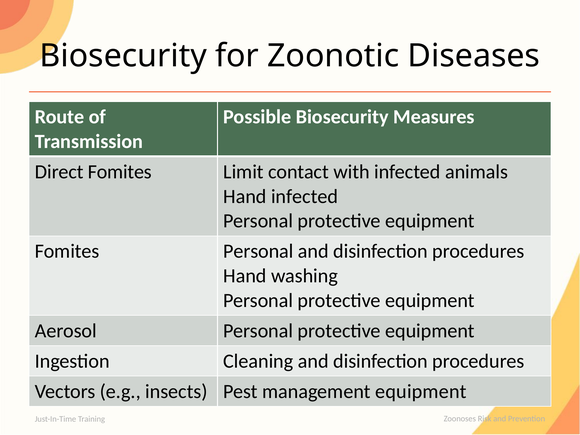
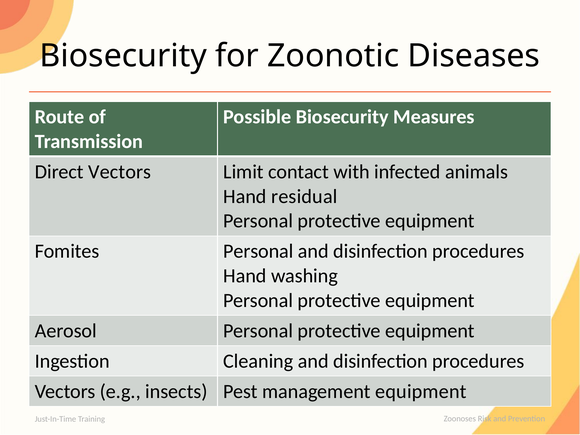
Direct Fomites: Fomites -> Vectors
Hand infected: infected -> residual
